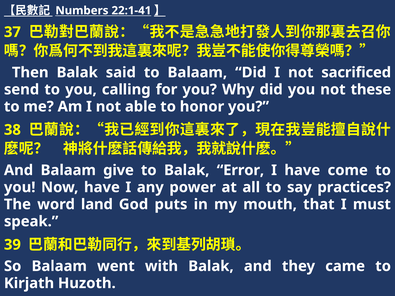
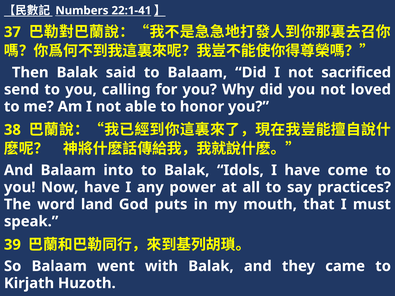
these: these -> loved
give: give -> into
Error: Error -> Idols
